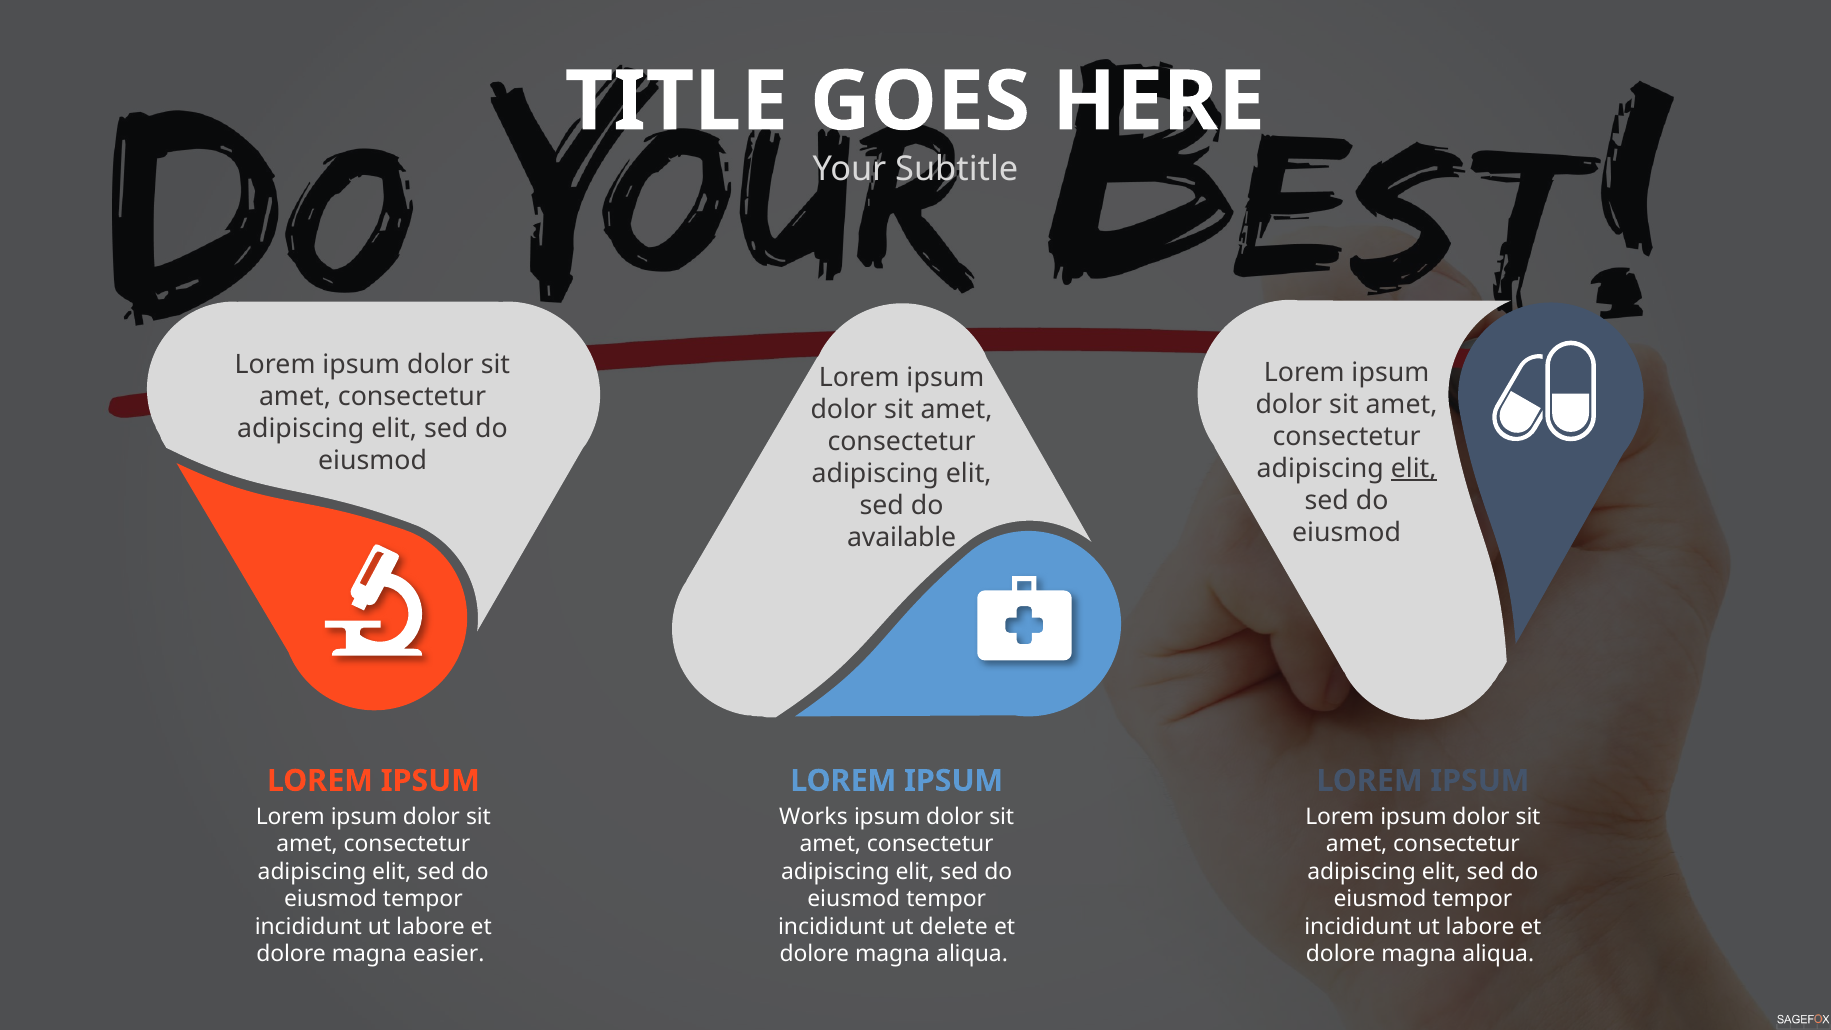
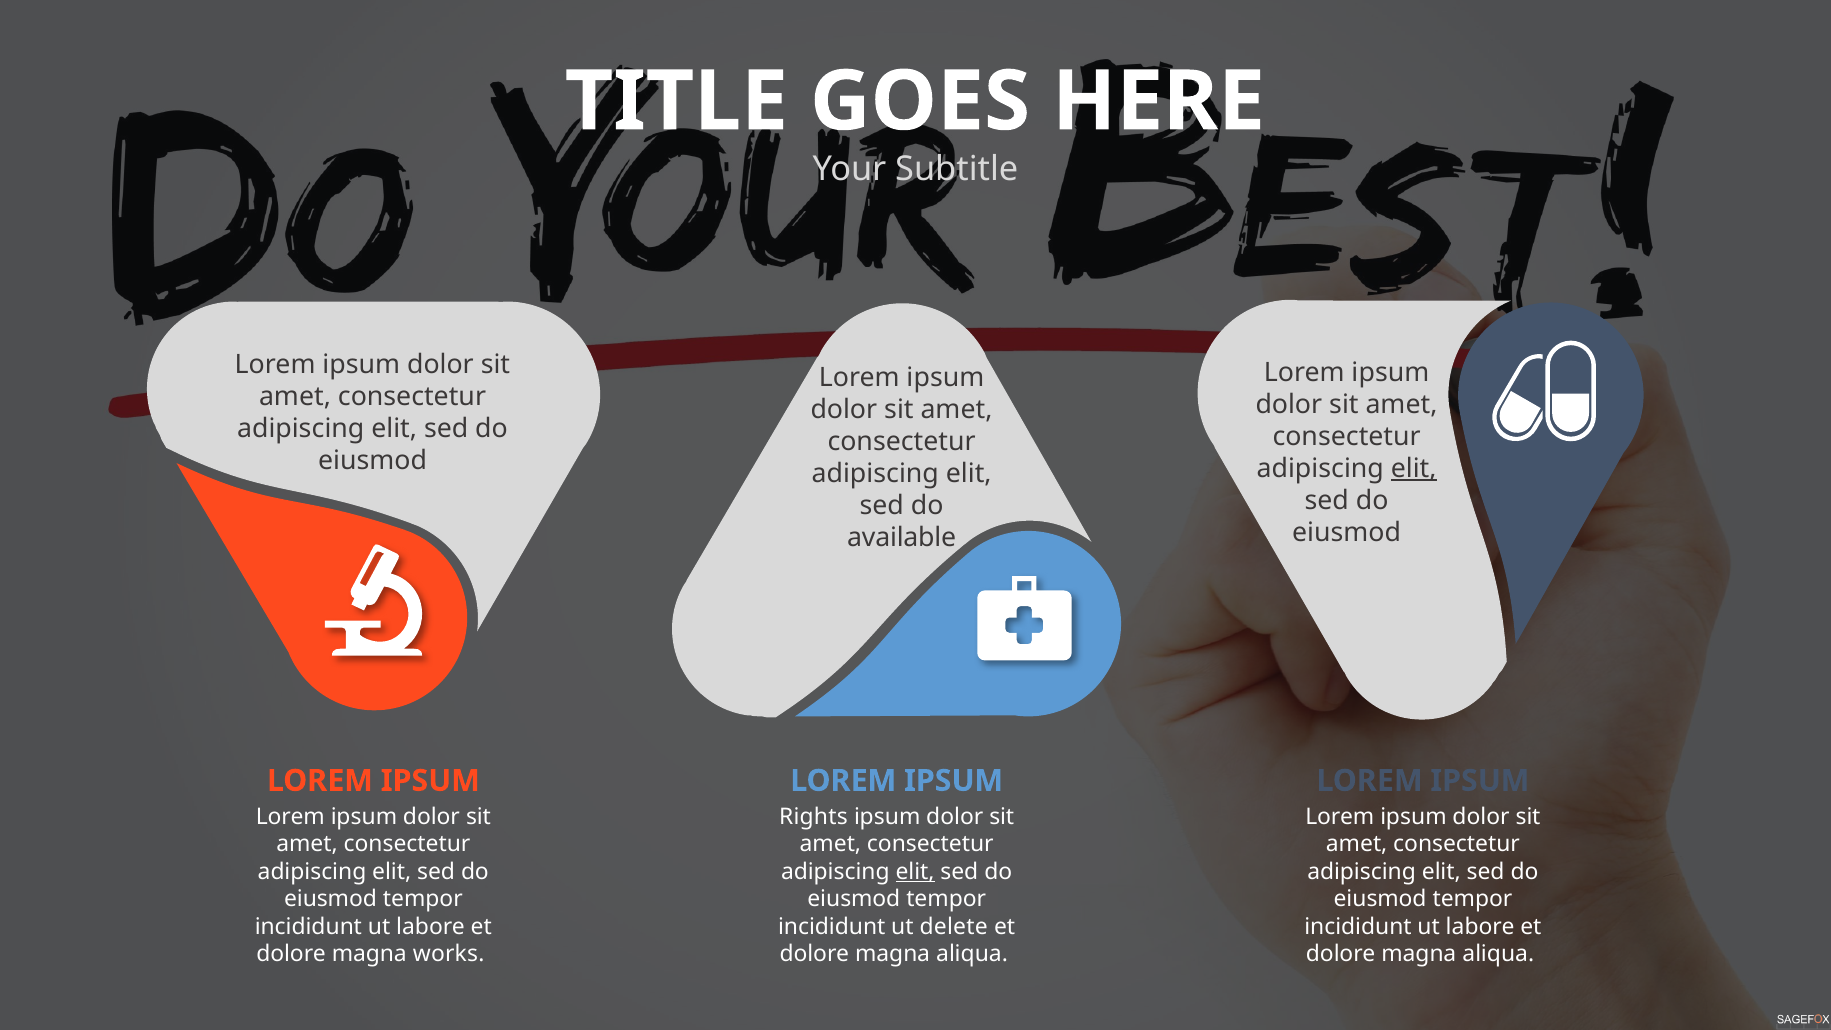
Works: Works -> Rights
elit at (915, 872) underline: none -> present
easier: easier -> works
